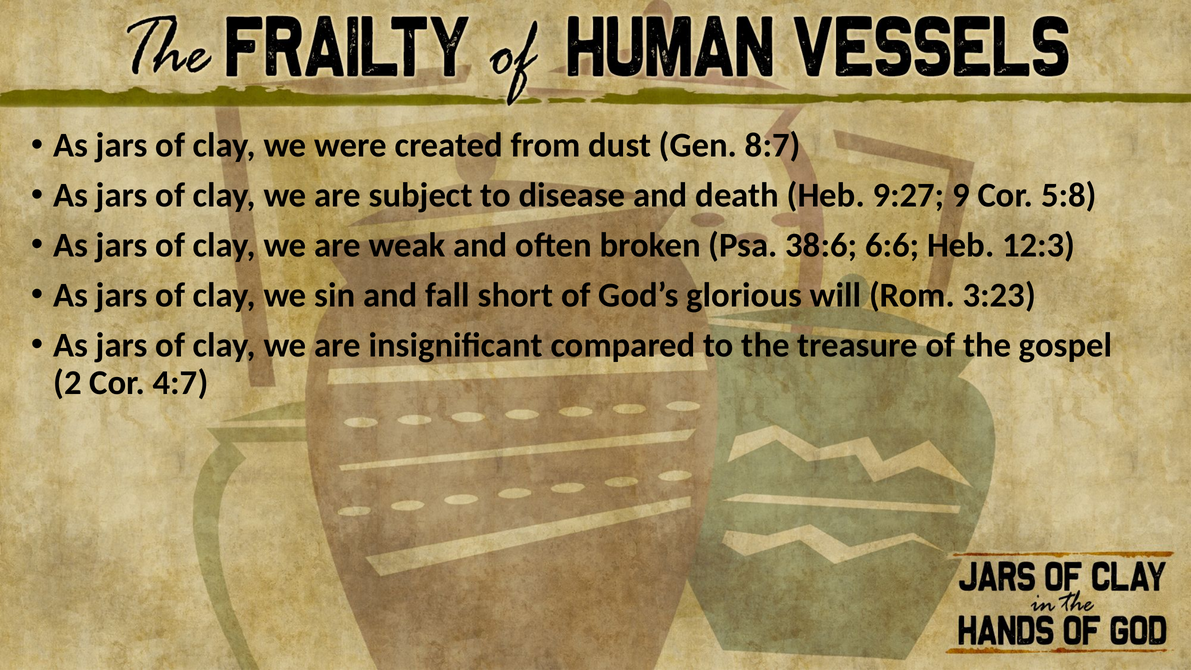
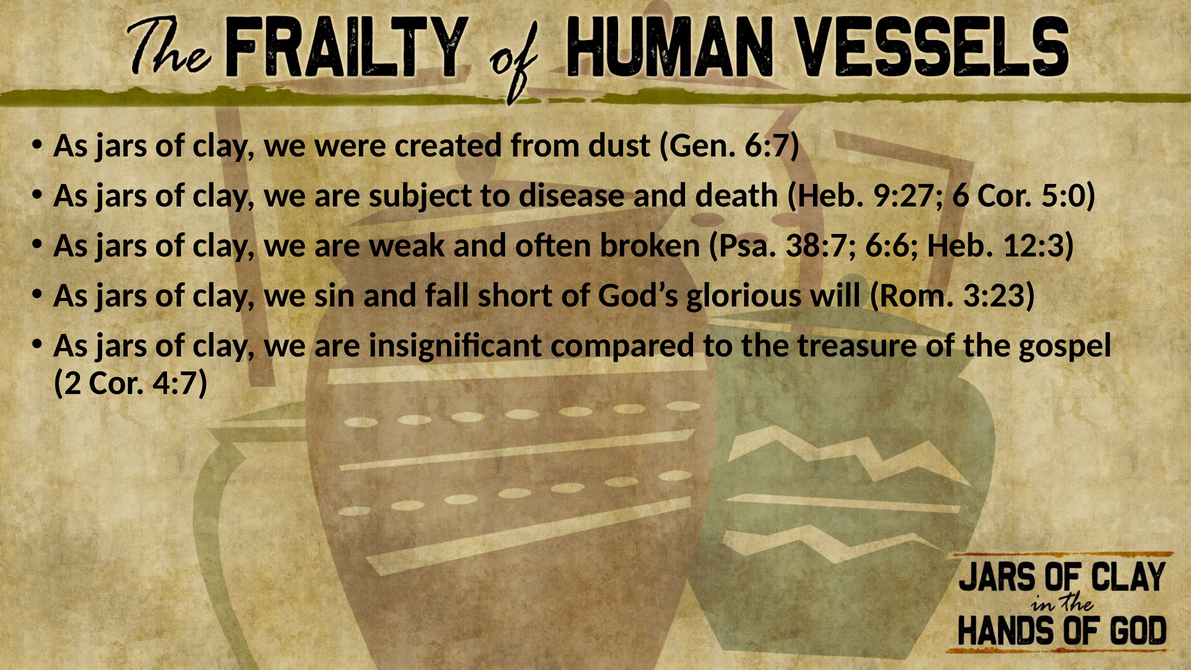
8:7: 8:7 -> 6:7
9: 9 -> 6
5:8: 5:8 -> 5:0
38:6: 38:6 -> 38:7
